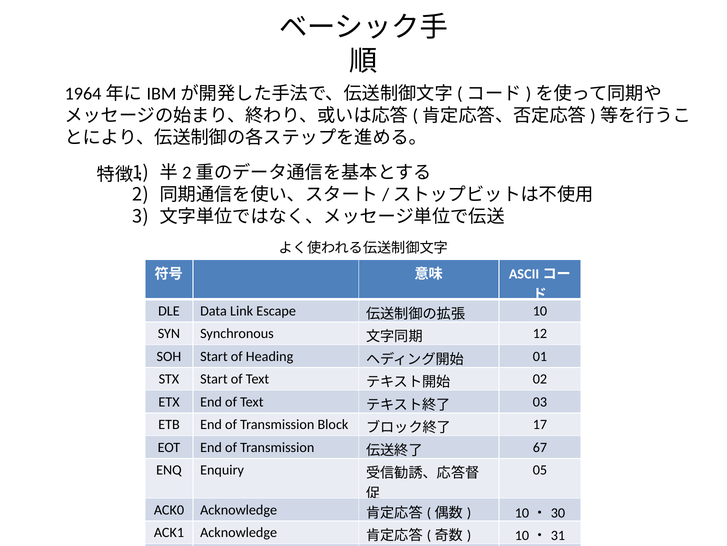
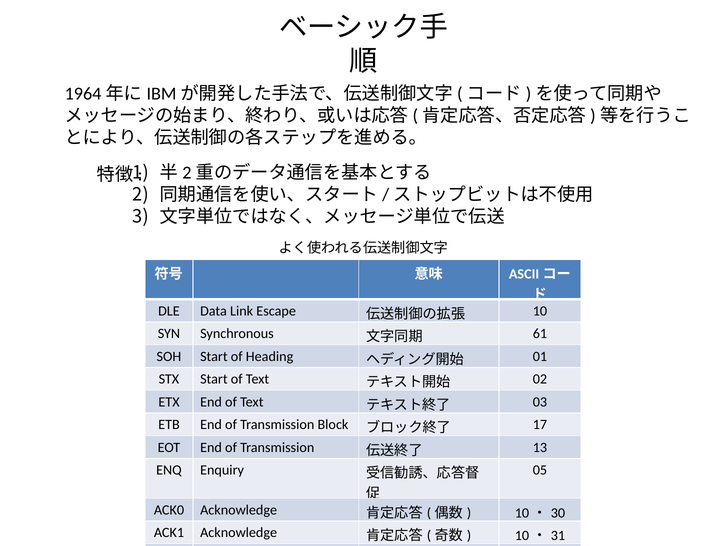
12: 12 -> 61
67: 67 -> 13
